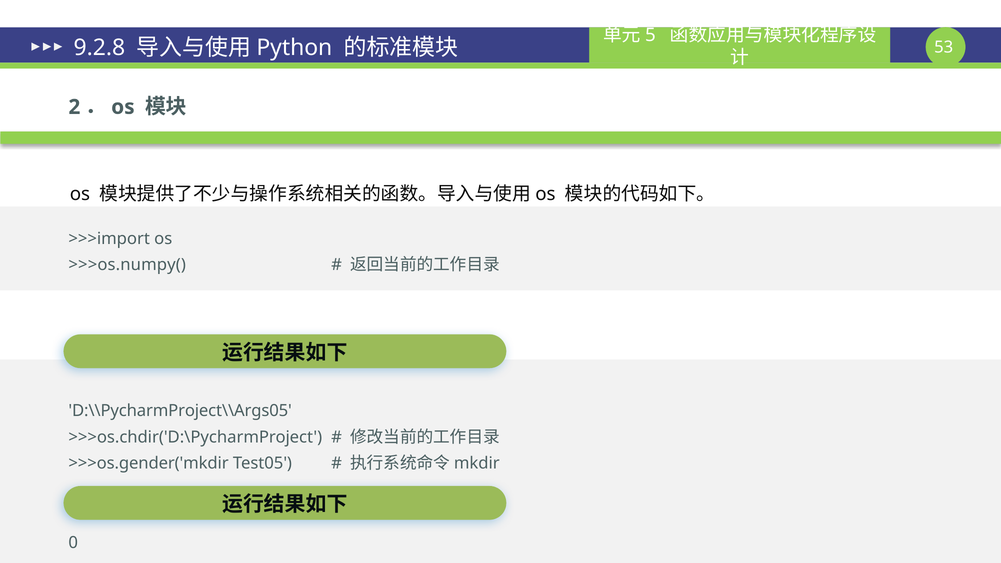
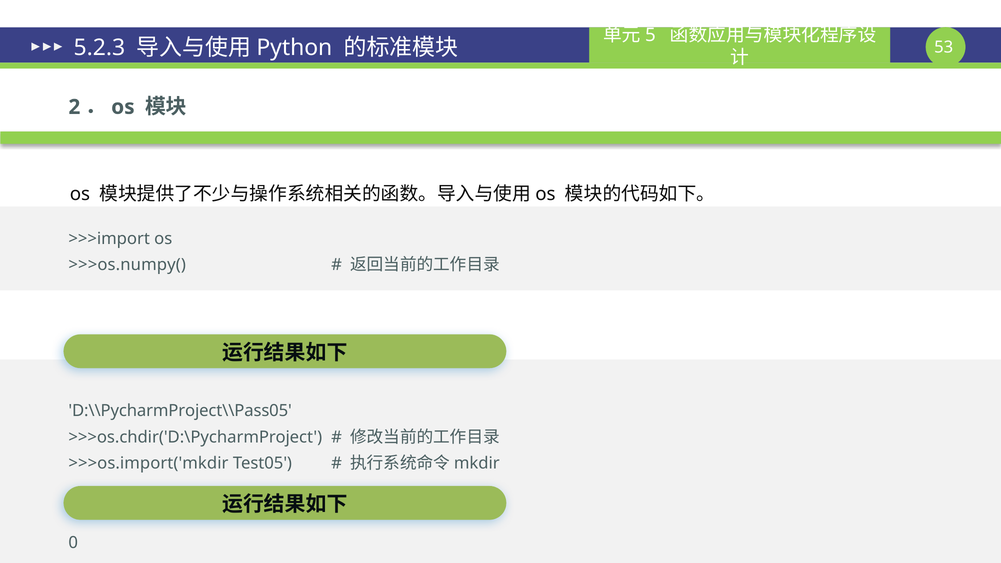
9.2.8: 9.2.8 -> 5.2.3
D:\\PycharmProject\\Args05: D:\\PycharmProject\\Args05 -> D:\\PycharmProject\\Pass05
>>>os.gender('mkdir: >>>os.gender('mkdir -> >>>os.import('mkdir
